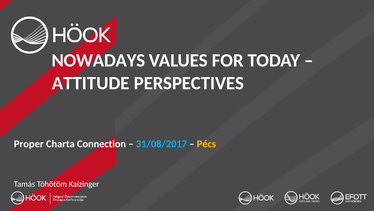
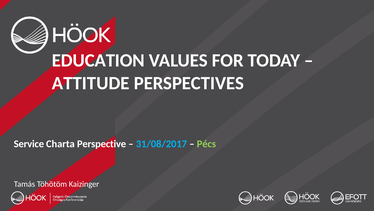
NOWADAYS: NOWADAYS -> EDUCATION
Proper: Proper -> Service
Connection: Connection -> Perspective
Pécs colour: yellow -> light green
